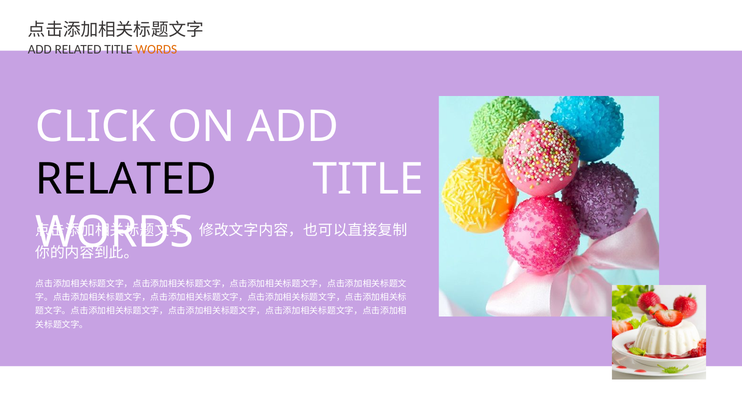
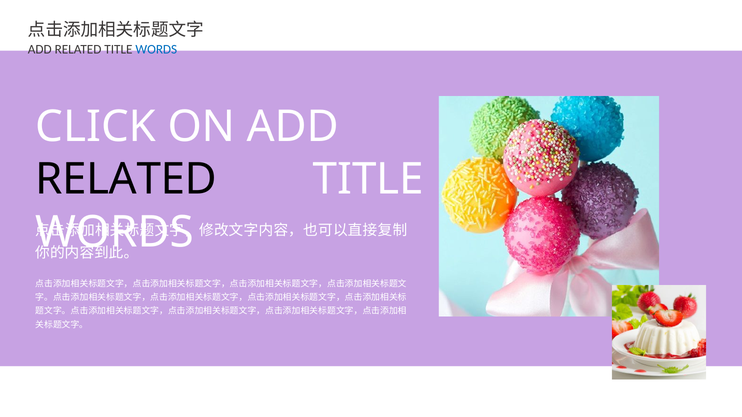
WORDS at (156, 49) colour: orange -> blue
